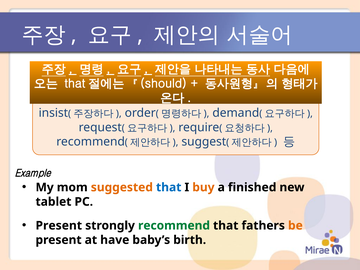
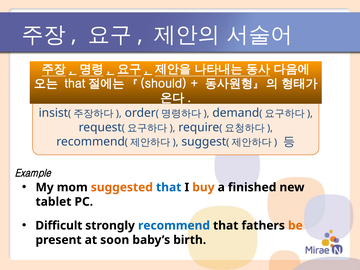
Present at (59, 226): Present -> Difficult
recommend at (174, 226) colour: green -> blue
have: have -> soon
